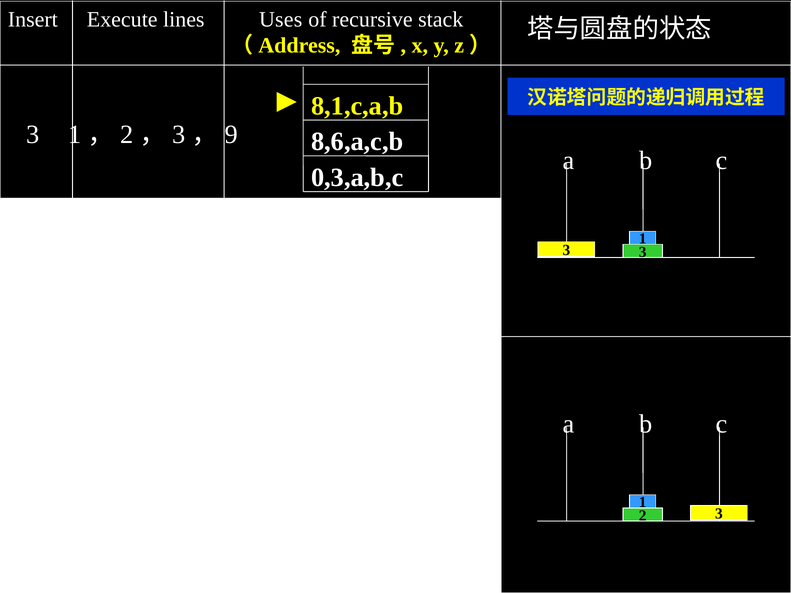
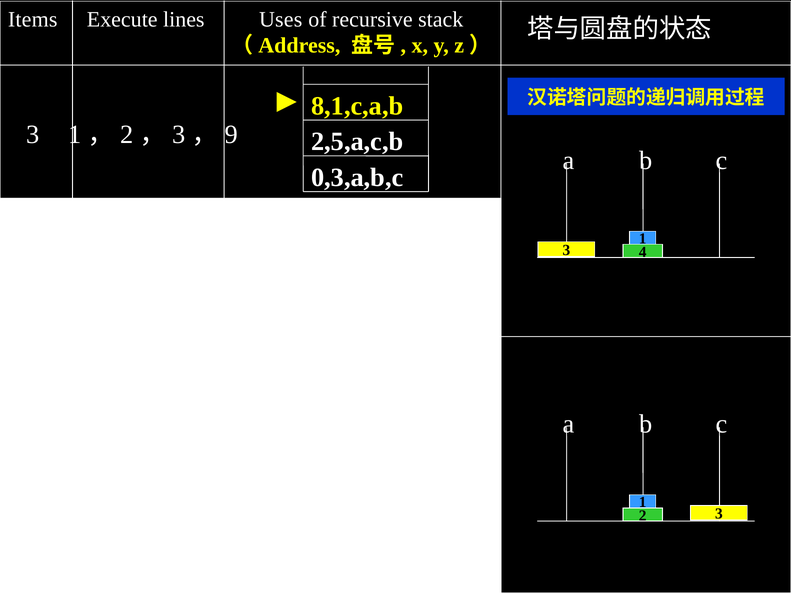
Insert: Insert -> Items
8,6,a,c,b: 8,6,a,c,b -> 2,5,a,c,b
3 3: 3 -> 4
